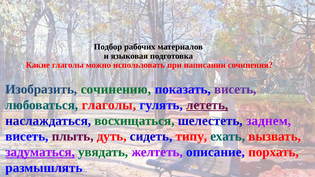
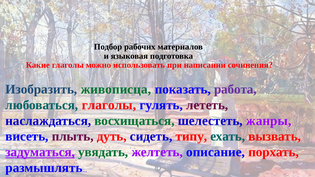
сочинению: сочинению -> живописца
показать висеть: висеть -> работа
лететь underline: present -> none
заднем: заднем -> жанры
